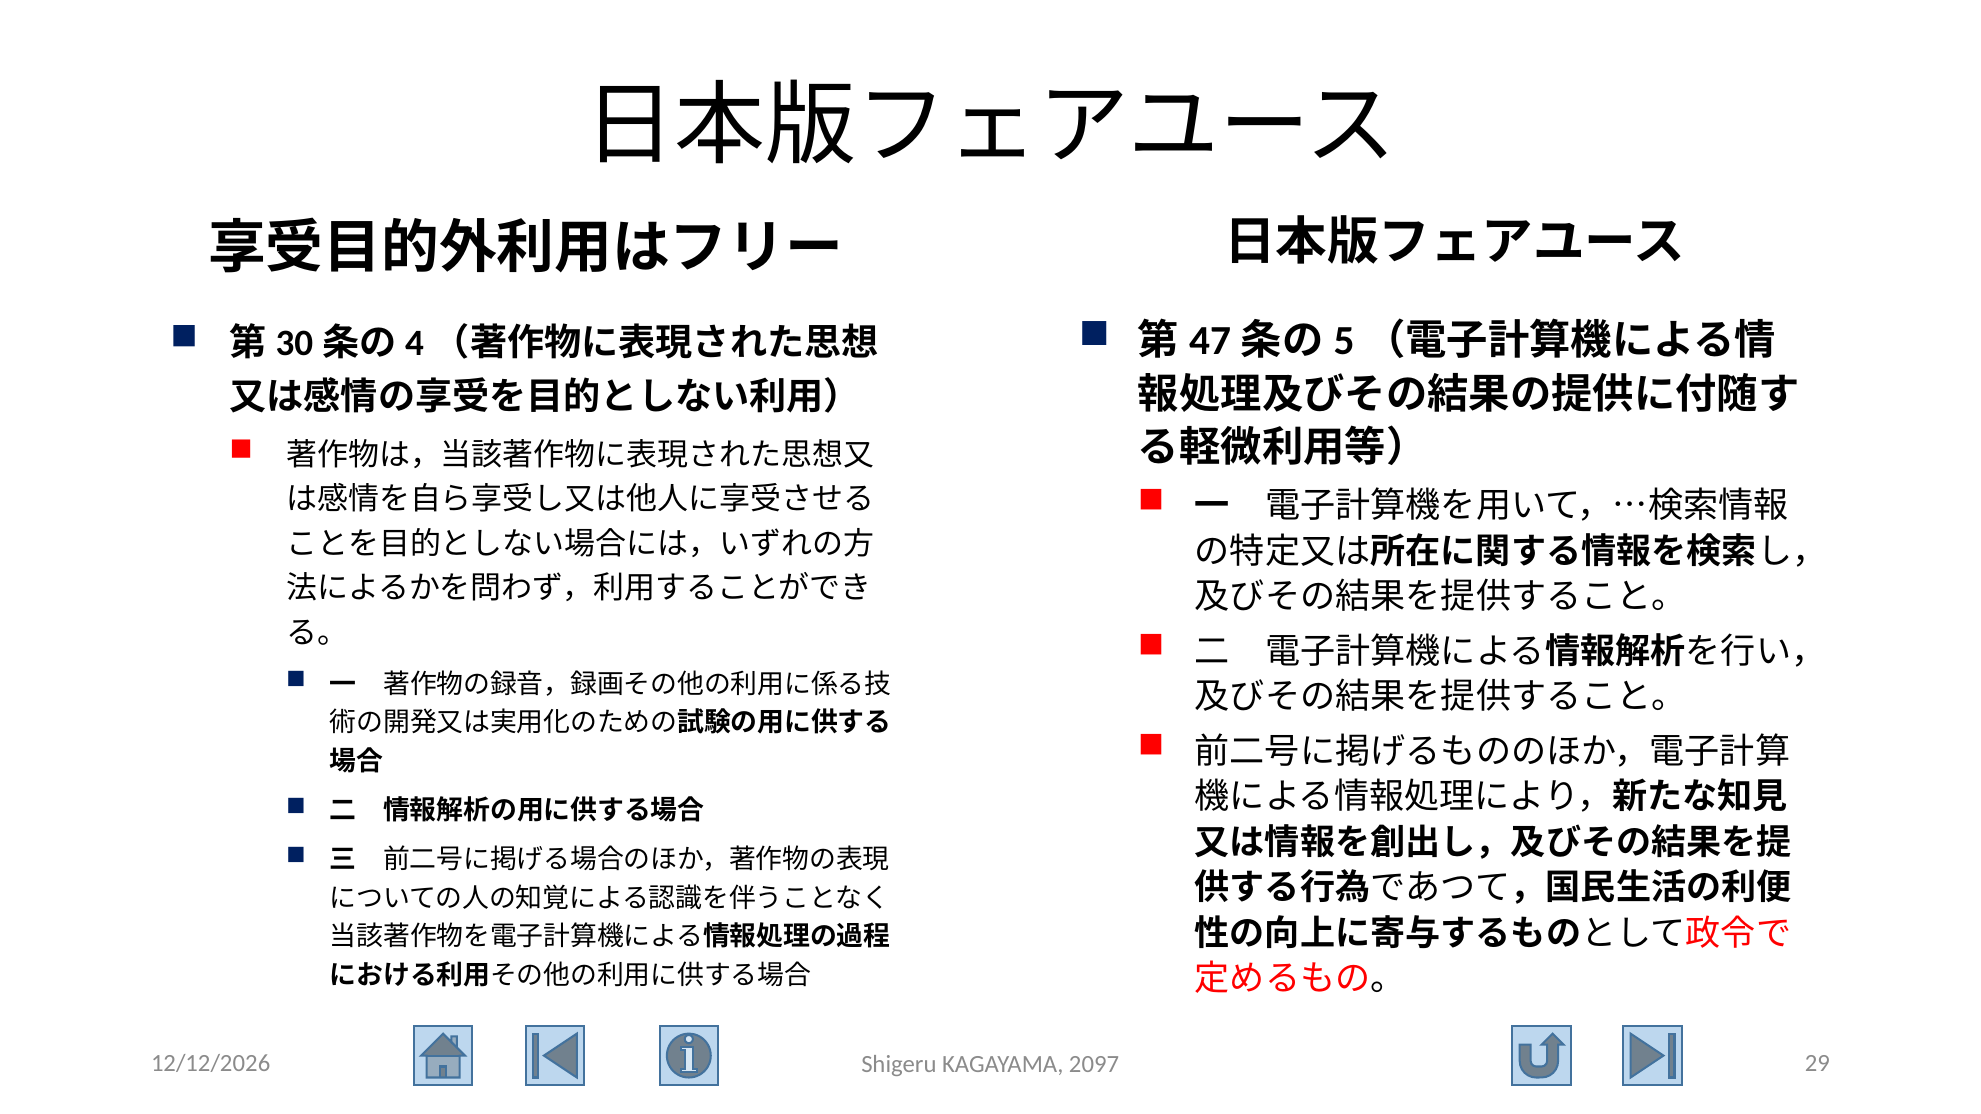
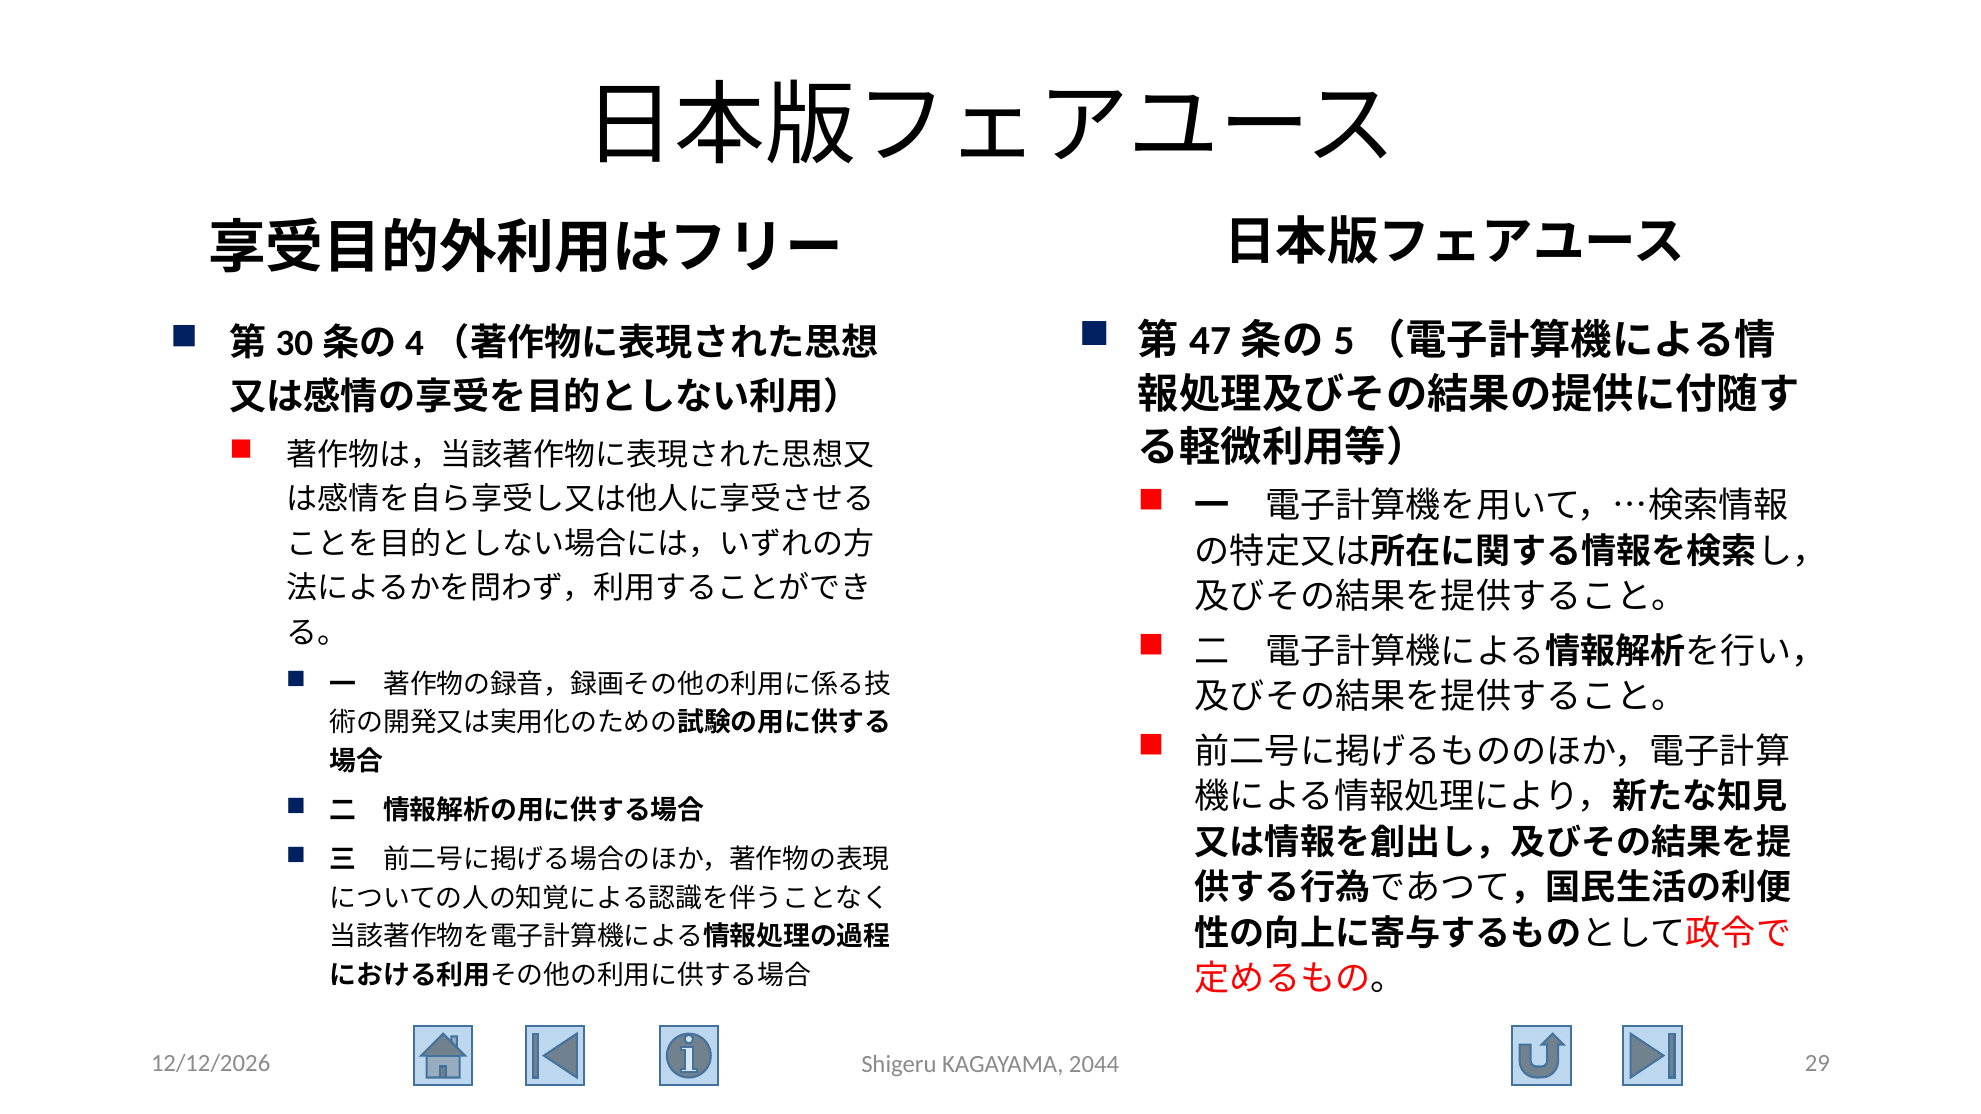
2097: 2097 -> 2044
